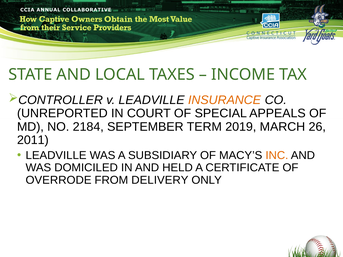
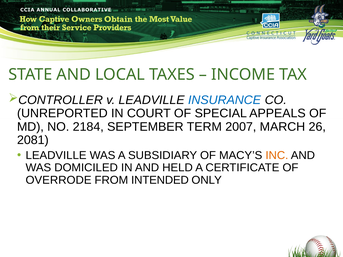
INSURANCE colour: orange -> blue
2019: 2019 -> 2007
2011: 2011 -> 2081
DELIVERY: DELIVERY -> INTENDED
